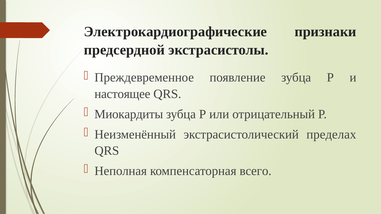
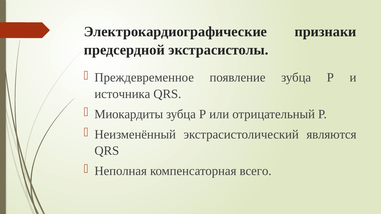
настоящее: настоящее -> источника
пределах: пределах -> являются
